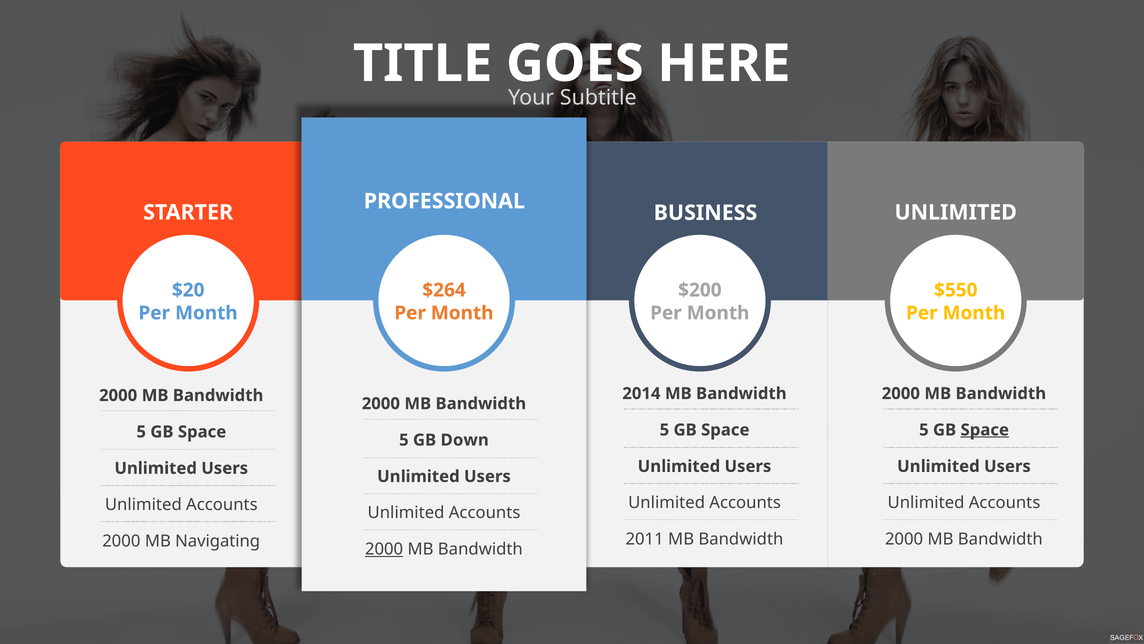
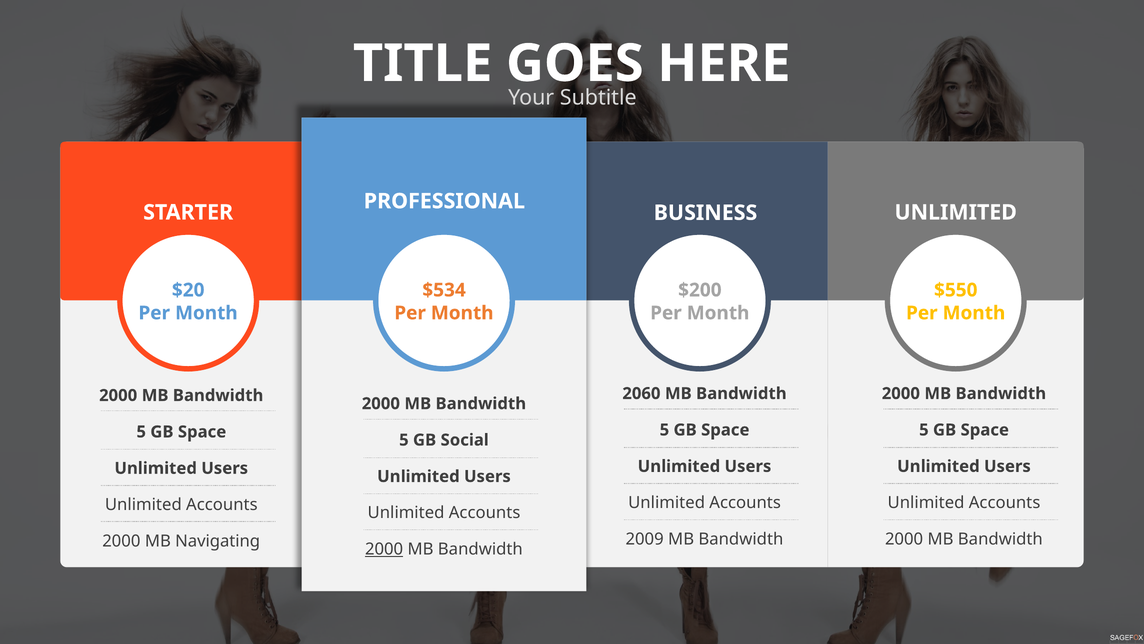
$264: $264 -> $534
2014: 2014 -> 2060
Space at (985, 430) underline: present -> none
Down: Down -> Social
2011: 2011 -> 2009
